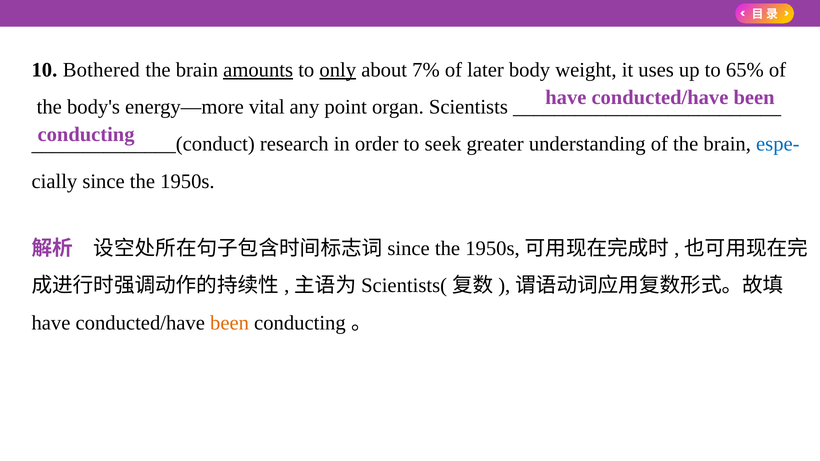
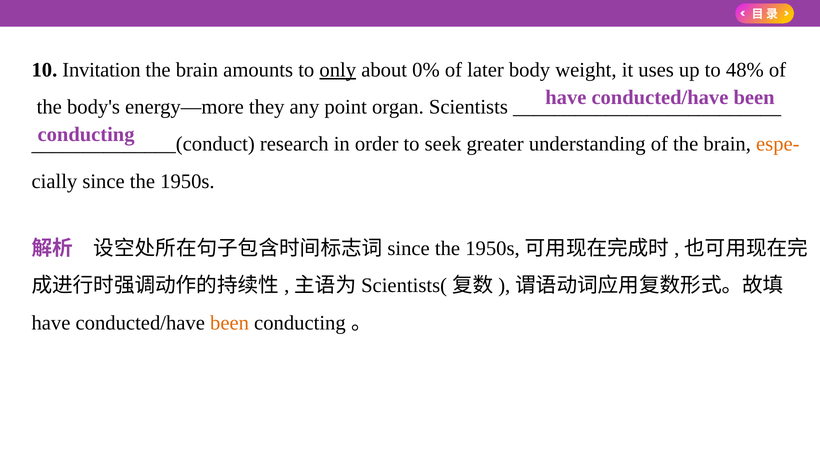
Bothered: Bothered -> Invitation
amounts underline: present -> none
7%: 7% -> 0%
65%: 65% -> 48%
vital: vital -> they
espe- colour: blue -> orange
